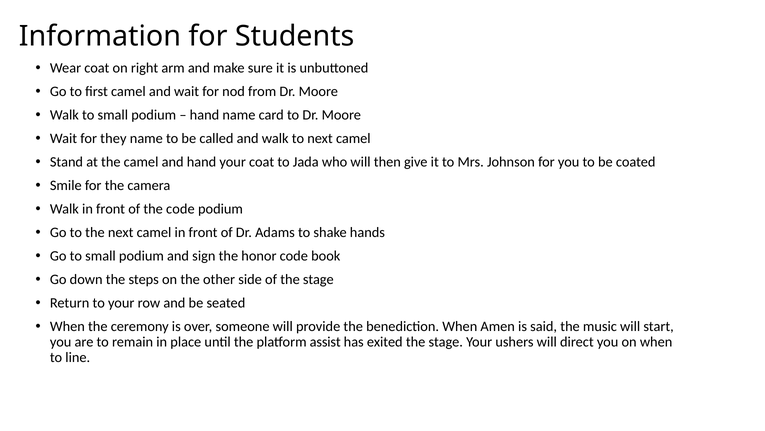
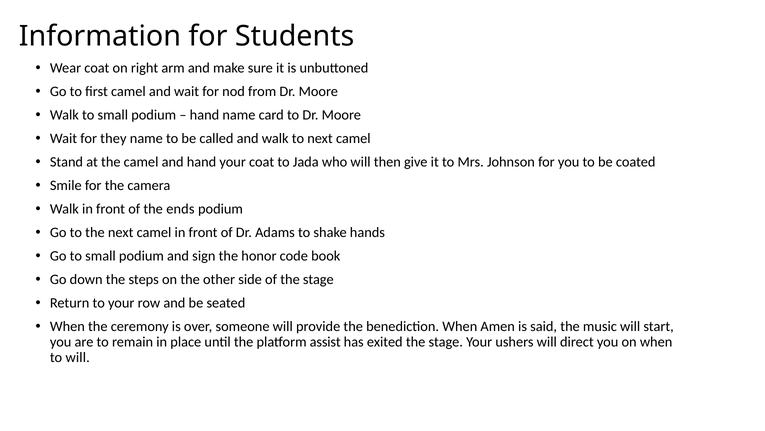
the code: code -> ends
to line: line -> will
